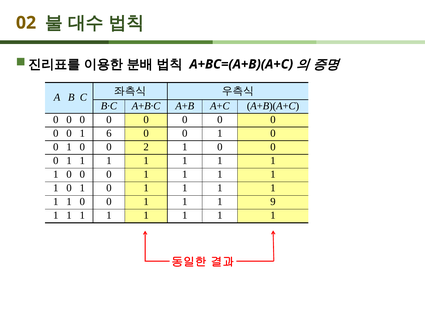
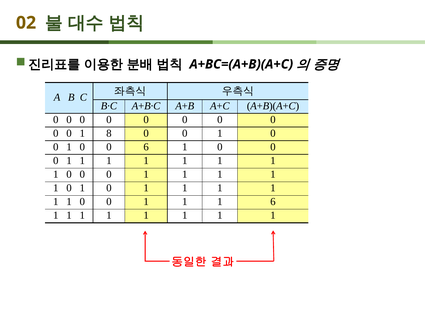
6: 6 -> 8
0 2: 2 -> 6
1 9: 9 -> 6
